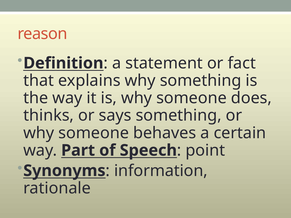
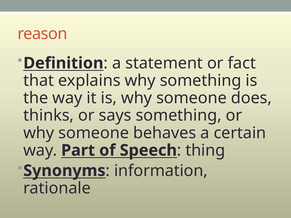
point: point -> thing
